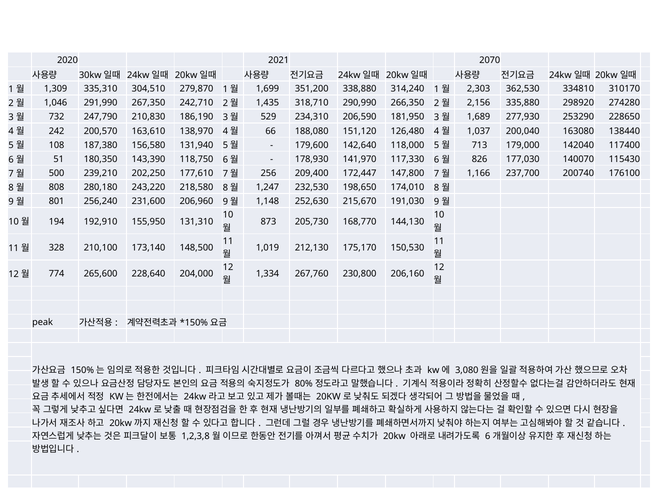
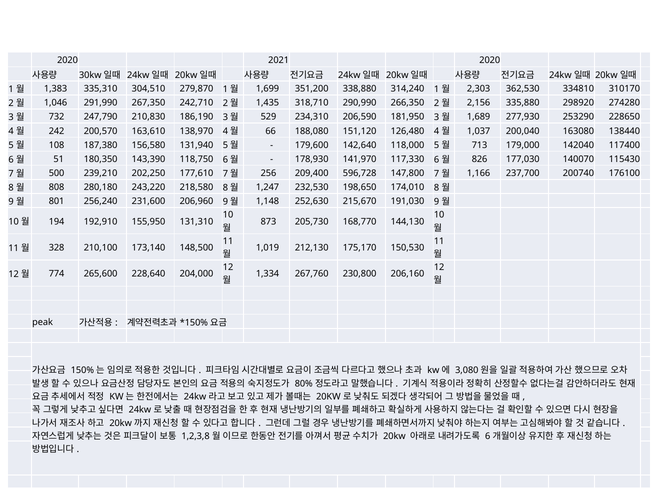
2021 2070: 2070 -> 2020
1,309: 1,309 -> 1,383
172,447: 172,447 -> 596,728
